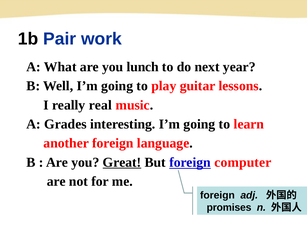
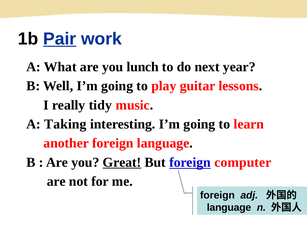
Pair underline: none -> present
real: real -> tidy
Grades: Grades -> Taking
promises at (229, 208): promises -> language
